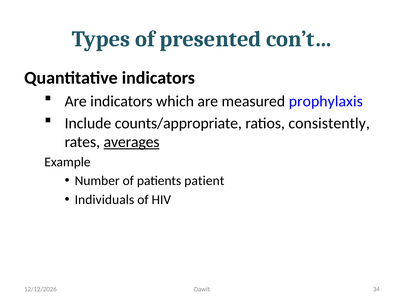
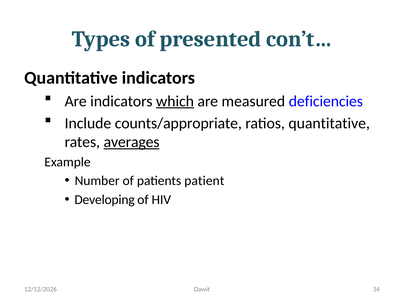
which underline: none -> present
prophylaxis: prophylaxis -> deficiencies
ratios consistently: consistently -> quantitative
Individuals: Individuals -> Developing
